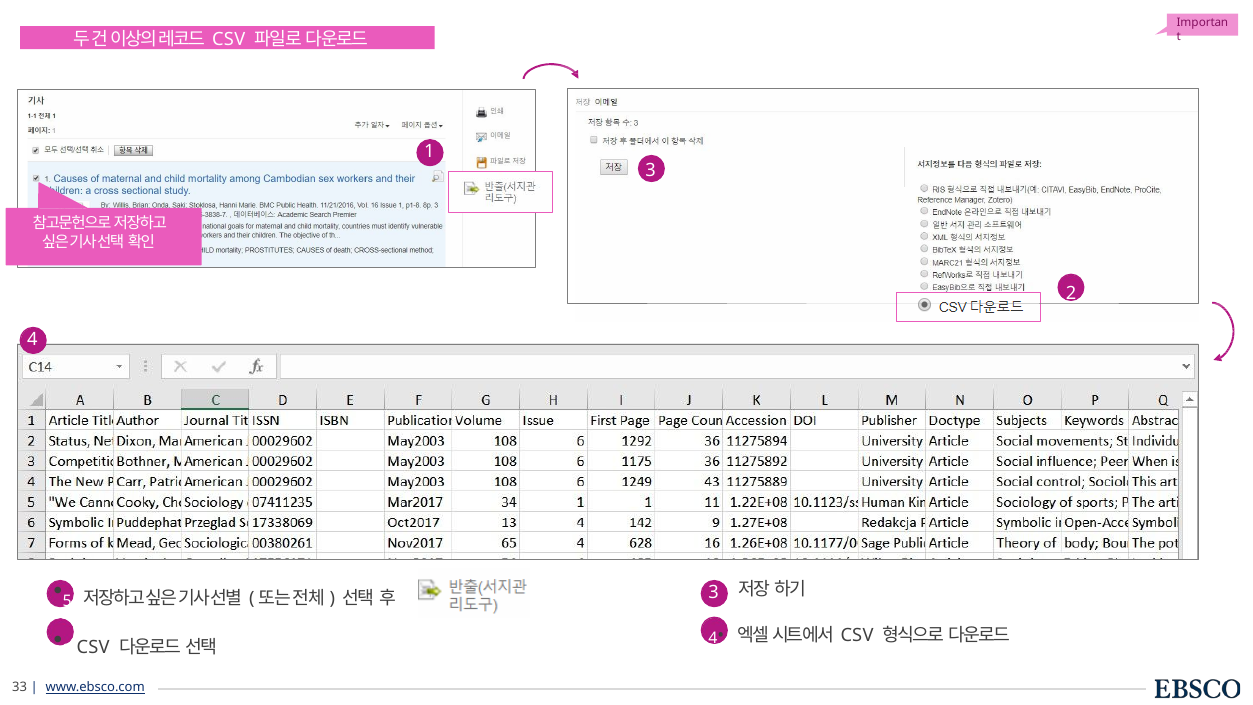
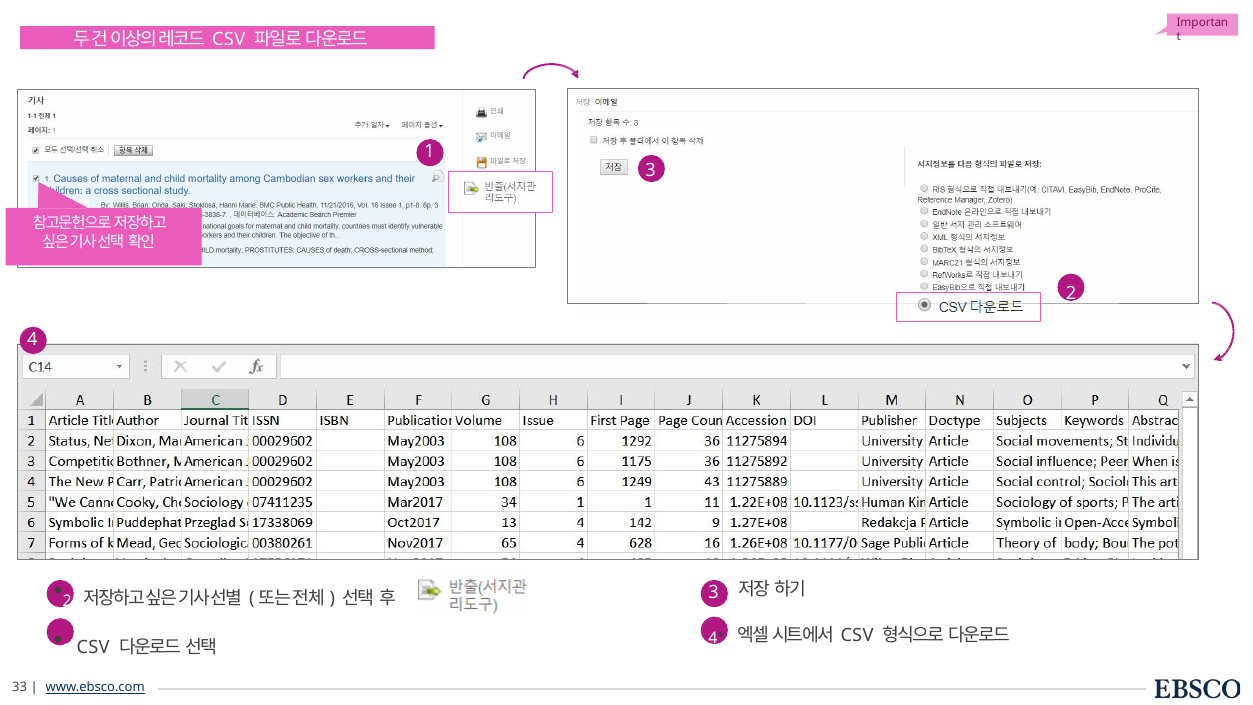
5 at (67, 601): 5 -> 2
